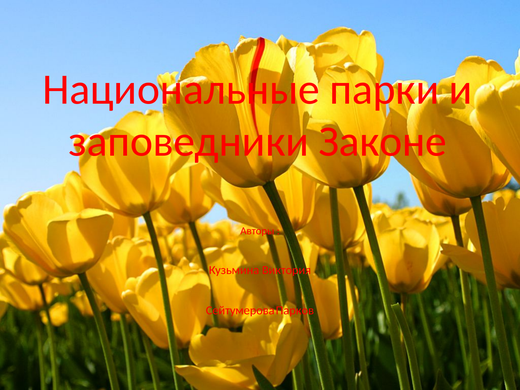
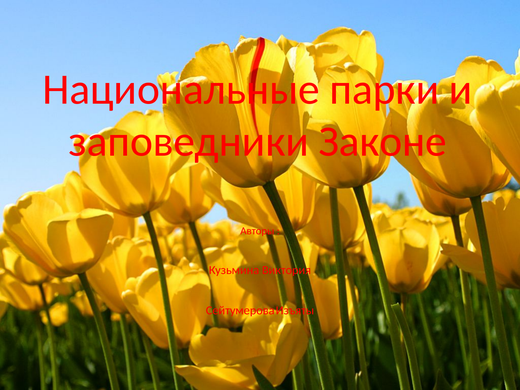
Парков: Парков -> Изъяты
